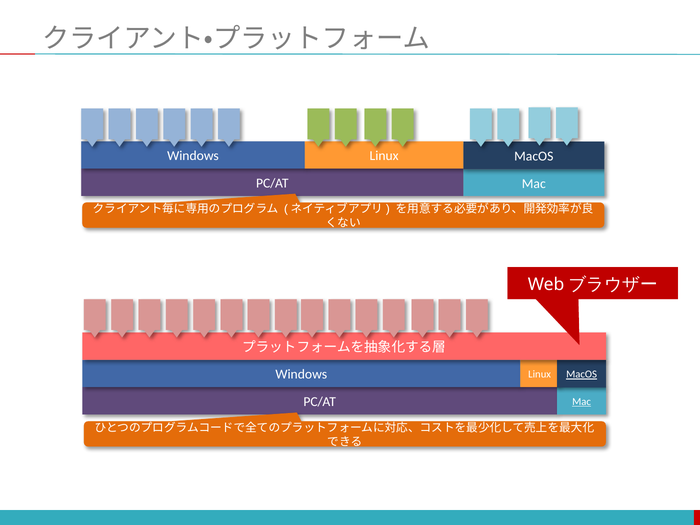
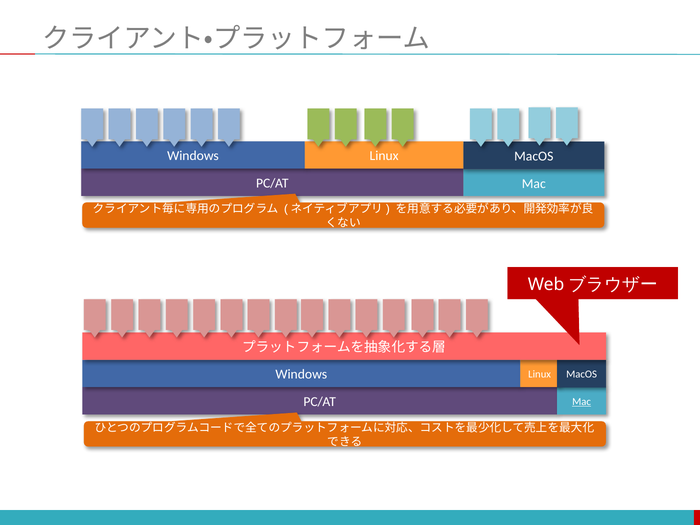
MacOS at (582, 374) underline: present -> none
